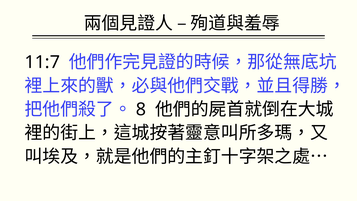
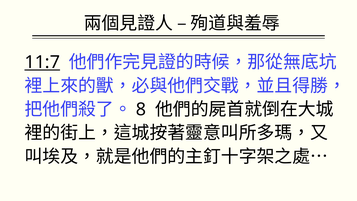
11:7 underline: none -> present
